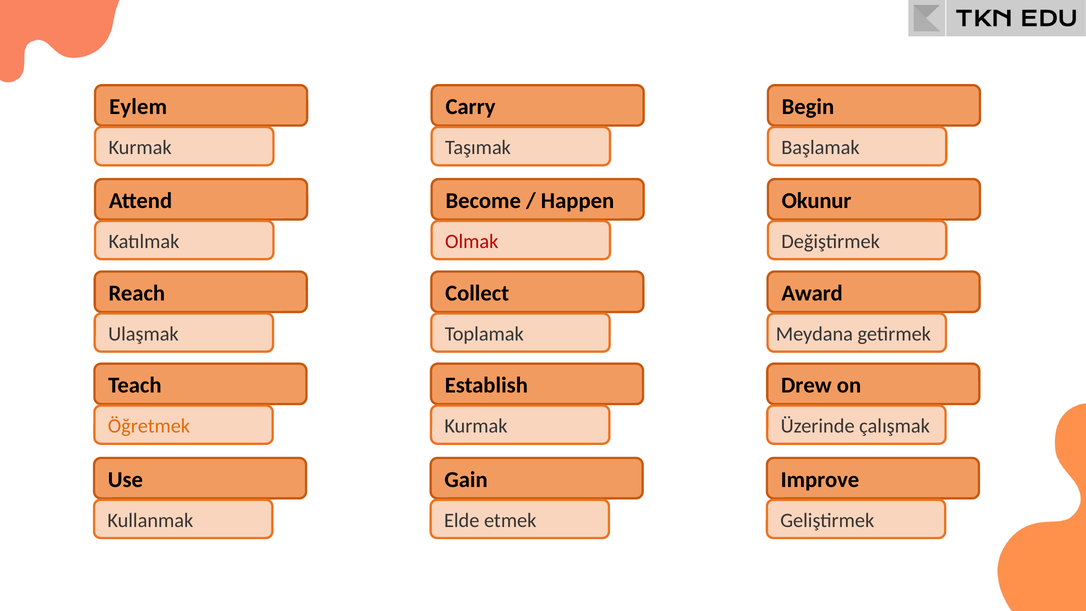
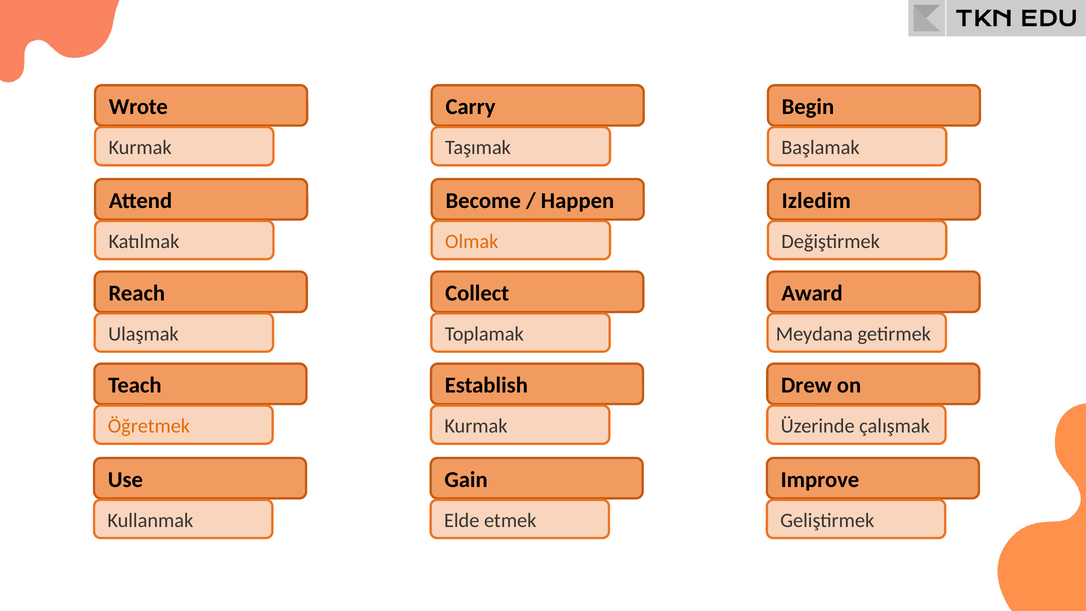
Eylem: Eylem -> Wrote
Okunur: Okunur -> Izledim
Olmak colour: red -> orange
